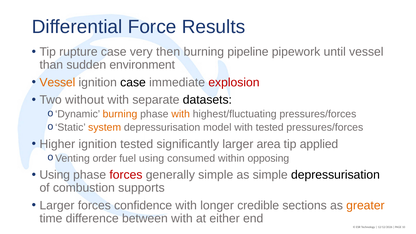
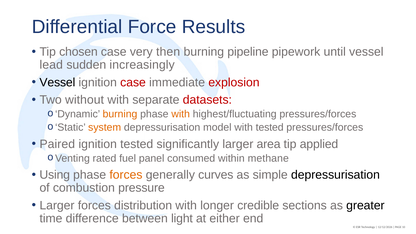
rupture: rupture -> chosen
than: than -> lead
environment: environment -> increasingly
Vessel at (57, 82) colour: orange -> black
case at (133, 82) colour: black -> red
datasets colour: black -> red
Higher: Higher -> Paired
order: order -> rated
fuel using: using -> panel
opposing: opposing -> methane
forces at (126, 175) colour: red -> orange
generally simple: simple -> curves
supports: supports -> pressure
confidence: confidence -> distribution
greater colour: orange -> black
between with: with -> light
